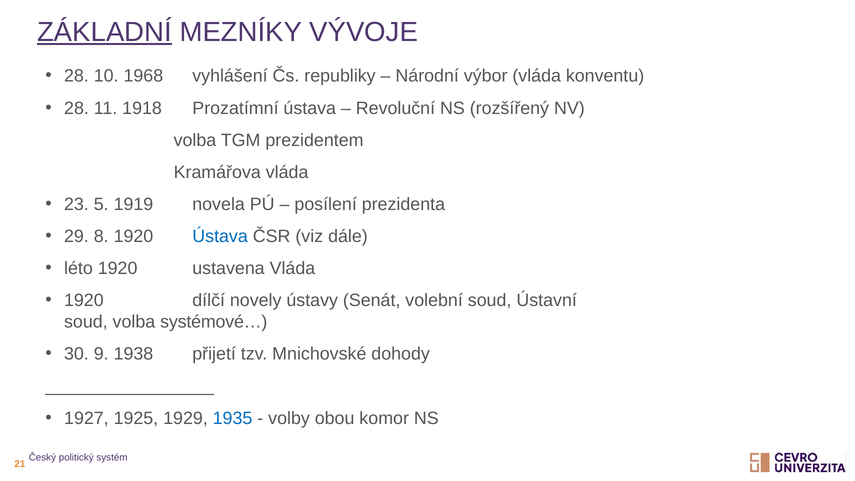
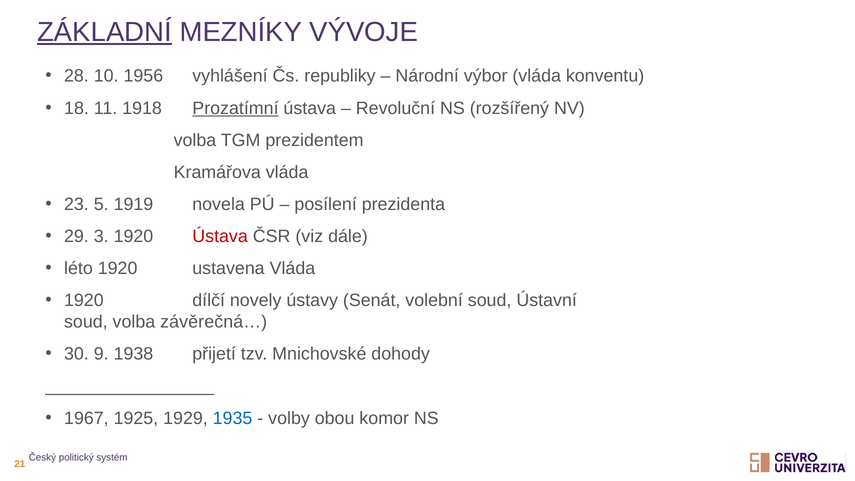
1968: 1968 -> 1956
28 at (76, 108): 28 -> 18
Prozatímní underline: none -> present
8: 8 -> 3
Ústava at (220, 236) colour: blue -> red
systémové…: systémové… -> závěrečná…
1927: 1927 -> 1967
